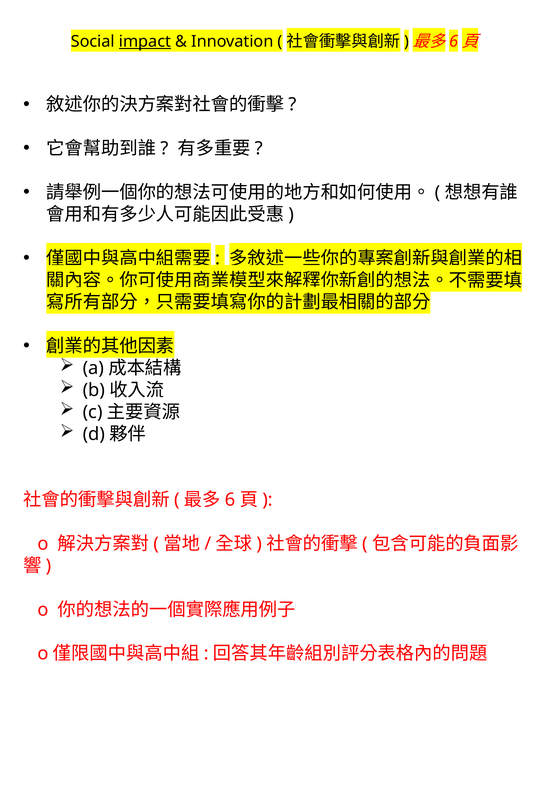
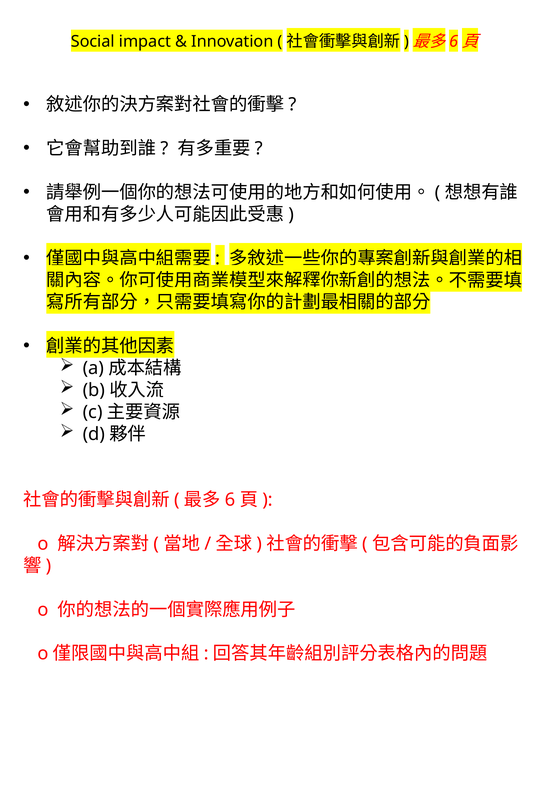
impact underline: present -> none
